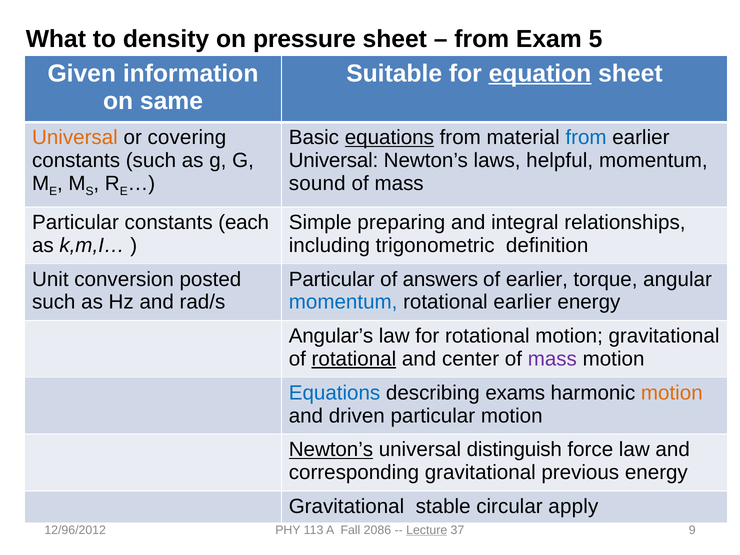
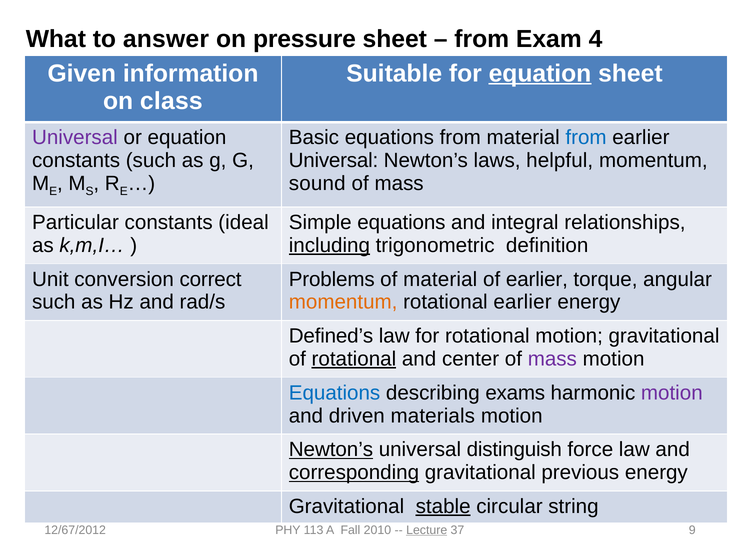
density: density -> answer
5: 5 -> 4
same: same -> class
Universal at (75, 138) colour: orange -> purple
or covering: covering -> equation
equations at (389, 138) underline: present -> none
each: each -> ideal
Simple preparing: preparing -> equations
including underline: none -> present
posted: posted -> correct
Particular at (332, 279): Particular -> Problems
of answers: answers -> material
momentum at (343, 302) colour: blue -> orange
Angular’s: Angular’s -> Defined’s
motion at (672, 393) colour: orange -> purple
driven particular: particular -> materials
corresponding underline: none -> present
stable underline: none -> present
apply: apply -> string
12/96/2012: 12/96/2012 -> 12/67/2012
2086: 2086 -> 2010
